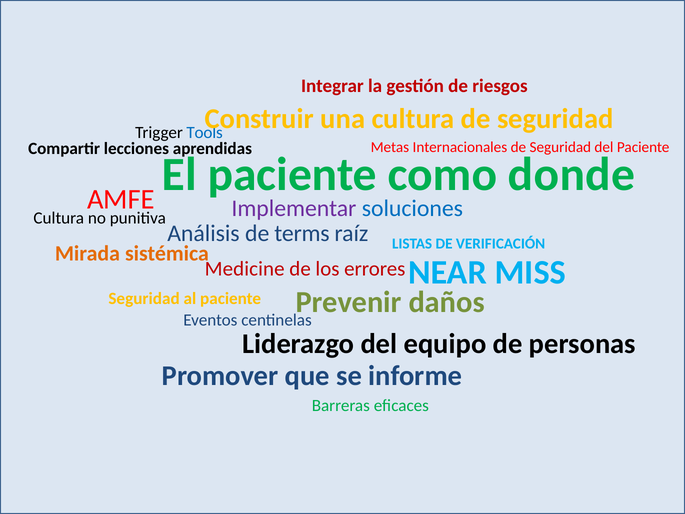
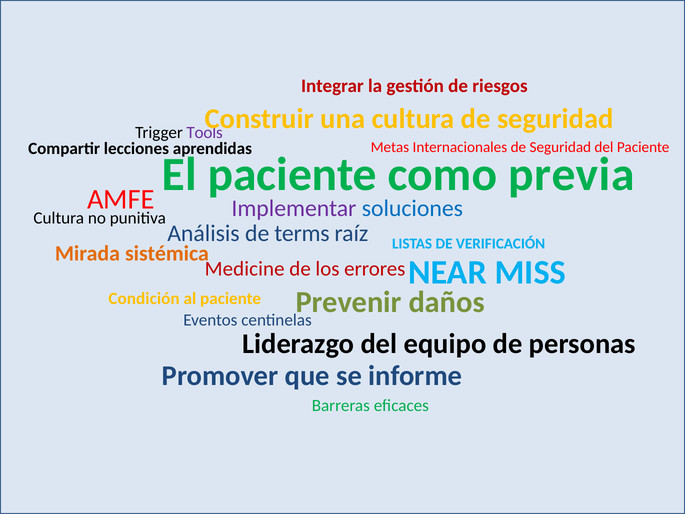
Tools colour: blue -> purple
donde: donde -> previa
Seguridad at (144, 298): Seguridad -> Condición
